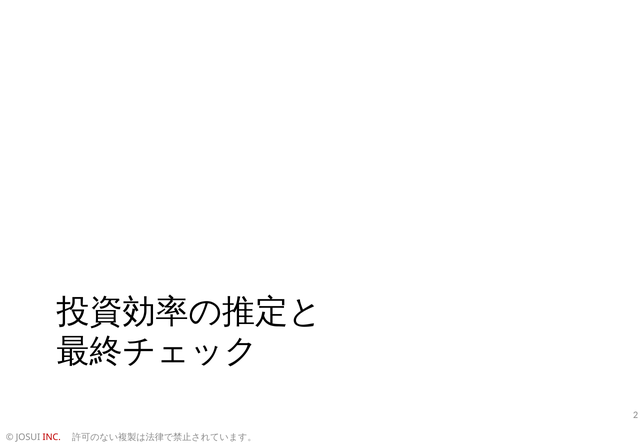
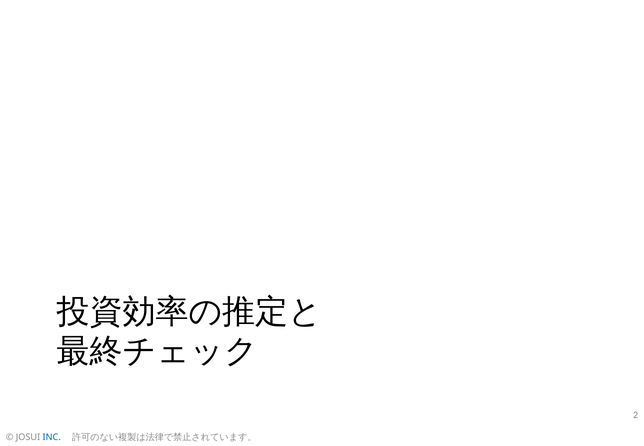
INC colour: red -> blue
